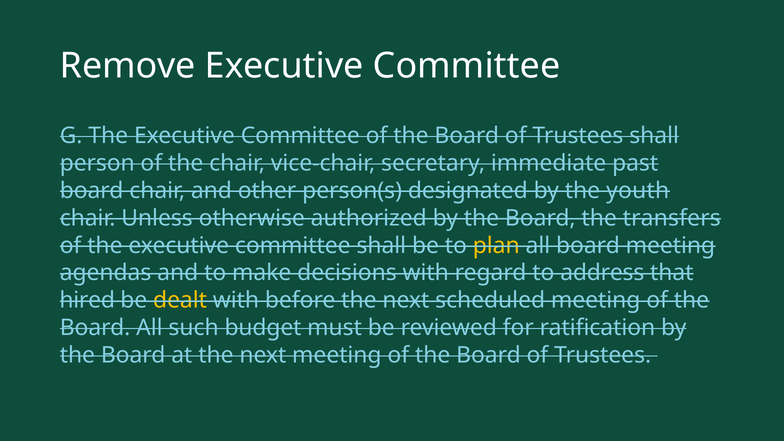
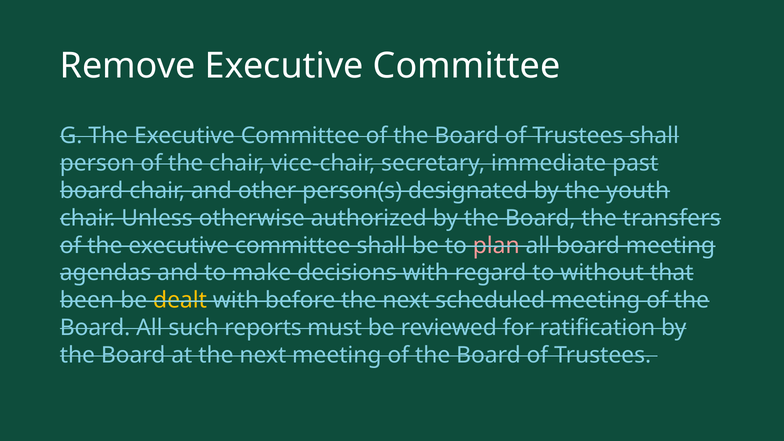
plan colour: yellow -> pink
address: address -> without
hired: hired -> been
budget: budget -> reports
